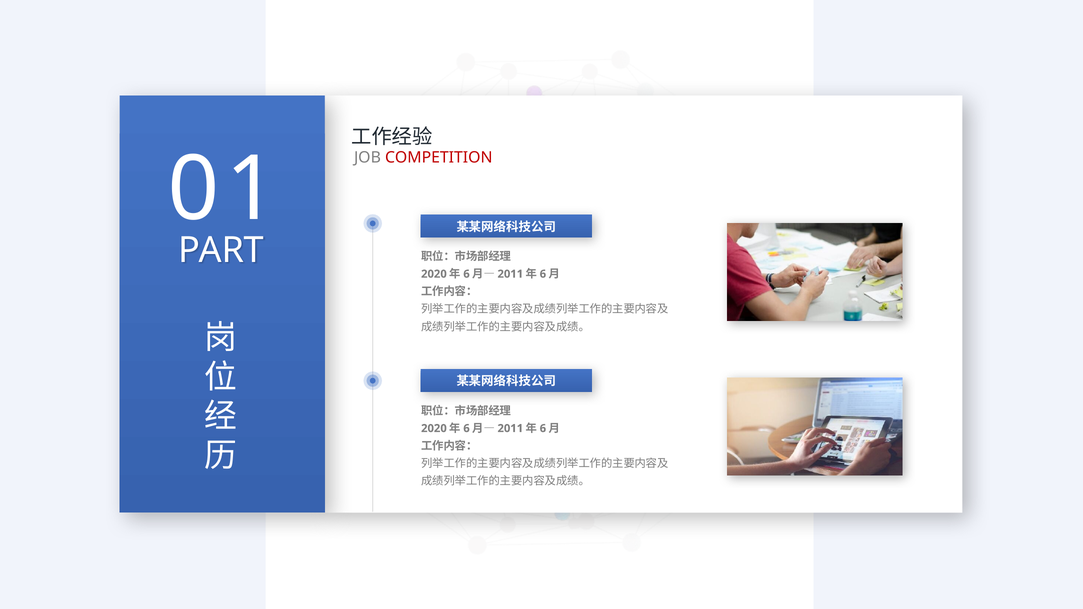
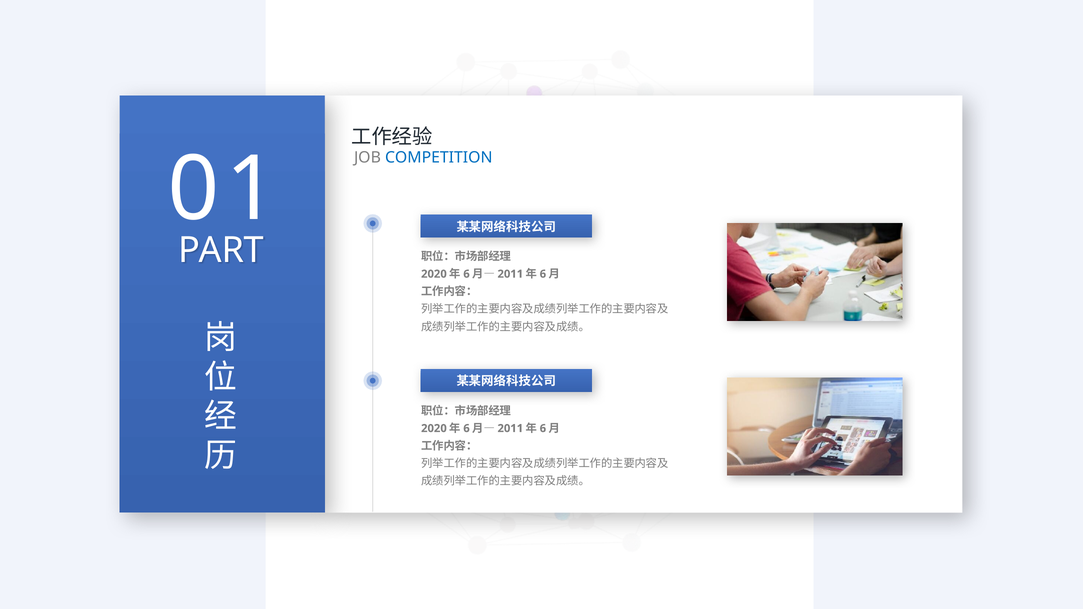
COMPETITION colour: red -> blue
